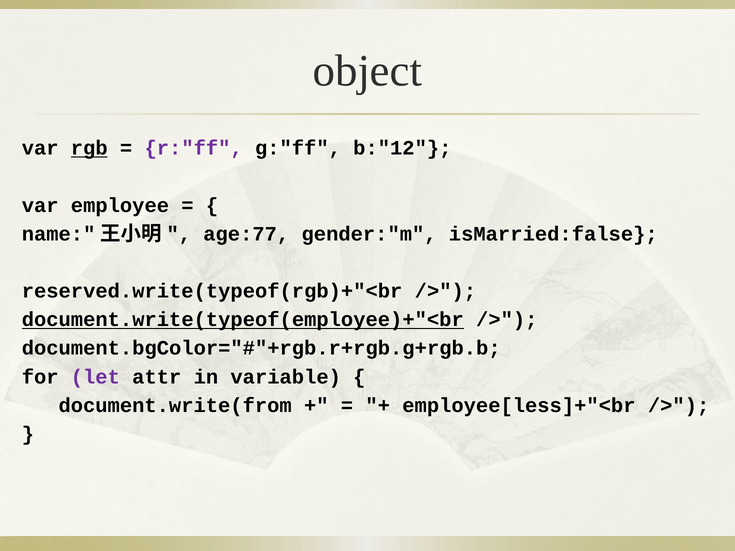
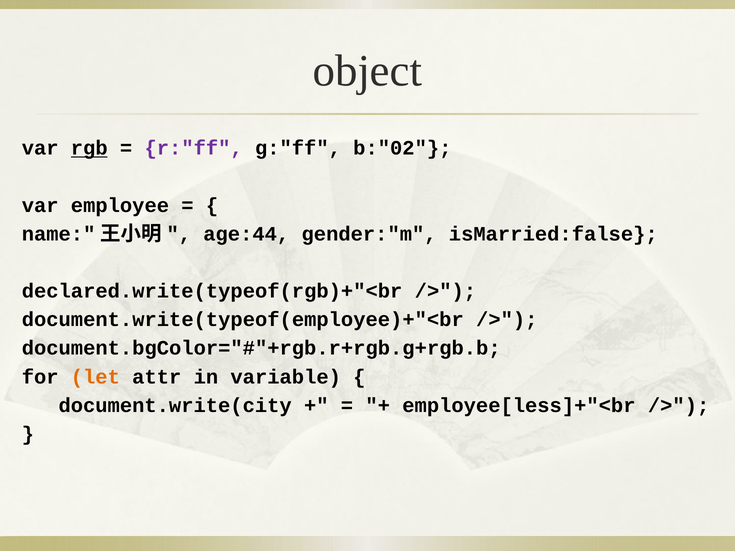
b:"12: b:"12 -> b:"02
age:77: age:77 -> age:44
reserved.write(typeof(rgb)+"<br: reserved.write(typeof(rgb)+"<br -> declared.write(typeof(rgb)+"<br
document.write(typeof(employee)+"<br underline: present -> none
let colour: purple -> orange
document.write(from: document.write(from -> document.write(city
